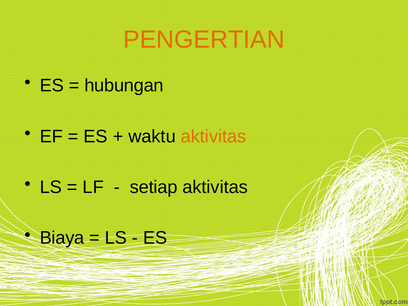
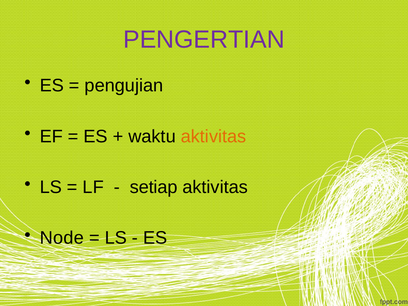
PENGERTIAN colour: orange -> purple
hubungan: hubungan -> pengujian
Biaya: Biaya -> Node
